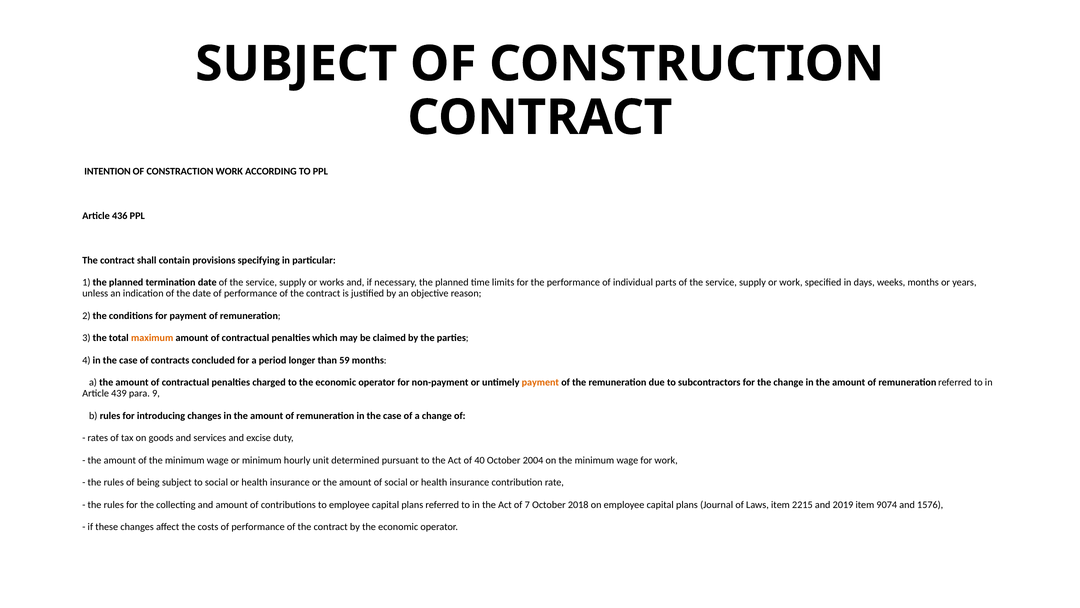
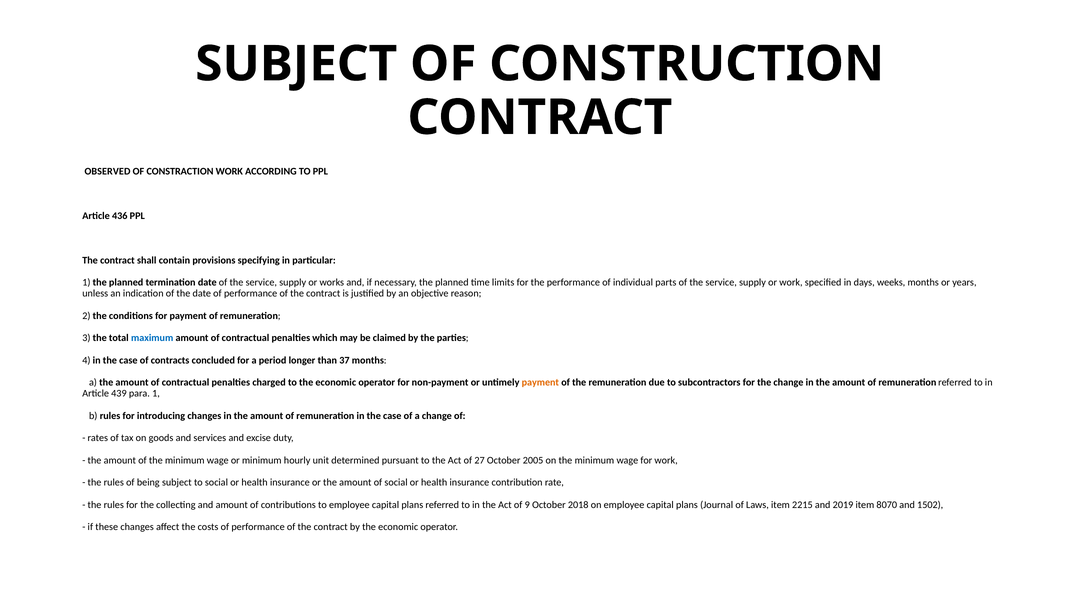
INTENTION: INTENTION -> OBSERVED
maximum colour: orange -> blue
59: 59 -> 37
para 9: 9 -> 1
40: 40 -> 27
2004: 2004 -> 2005
7: 7 -> 9
9074: 9074 -> 8070
1576: 1576 -> 1502
